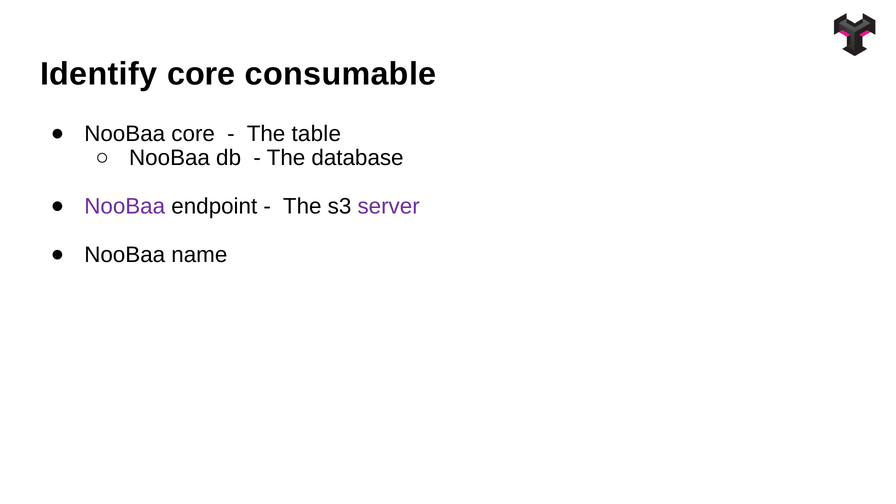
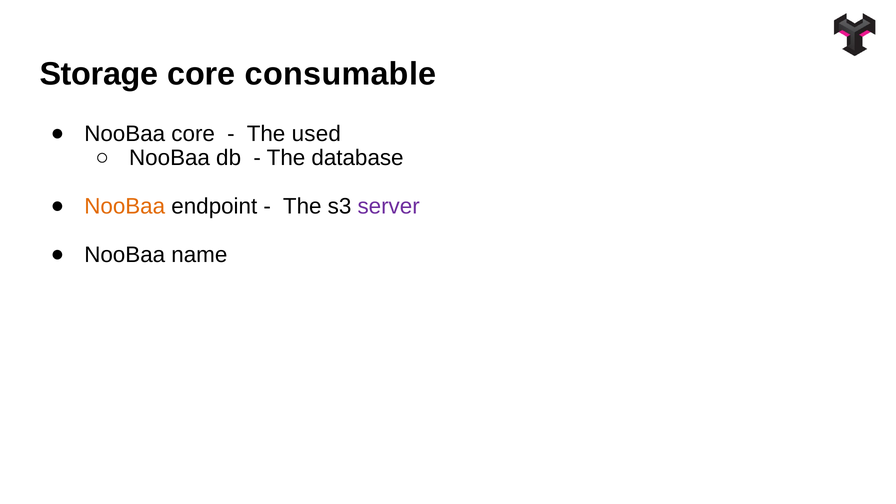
Identify: Identify -> Storage
table: table -> used
NooBaa at (125, 206) colour: purple -> orange
